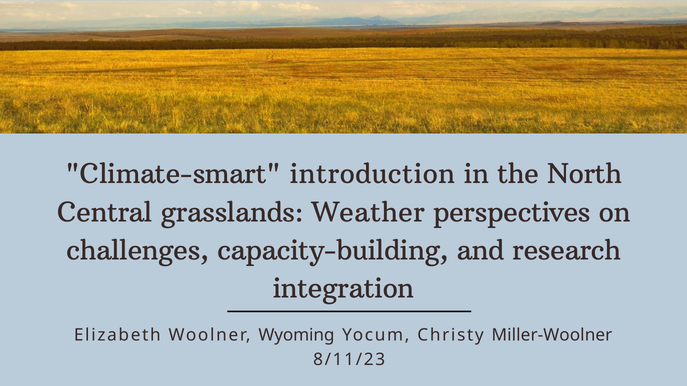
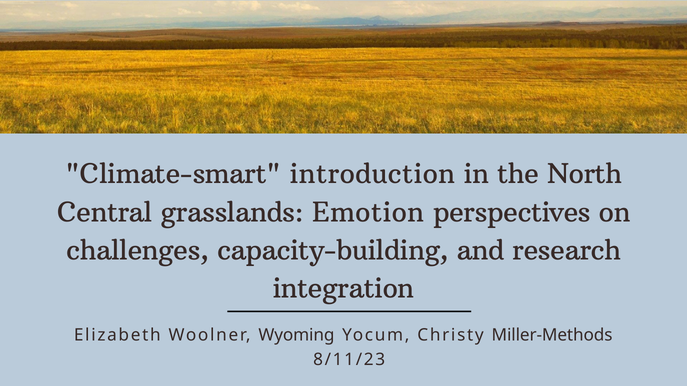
Weather: Weather -> Emotion
Miller-Woolner: Miller-Woolner -> Miller-Methods
